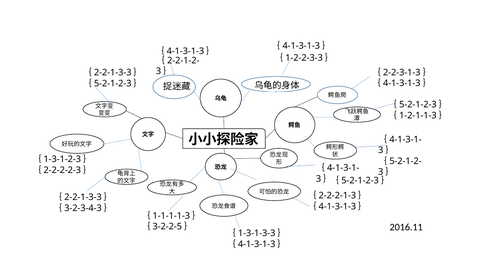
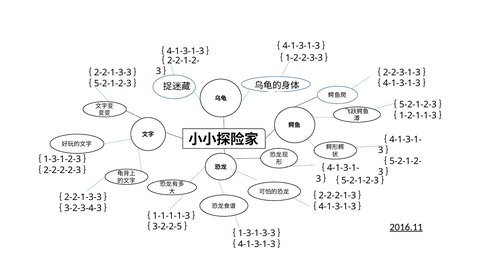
2016.11 underline: none -> present
